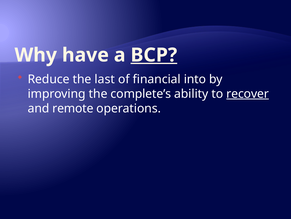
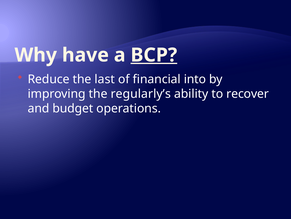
complete’s: complete’s -> regularly’s
recover underline: present -> none
remote: remote -> budget
